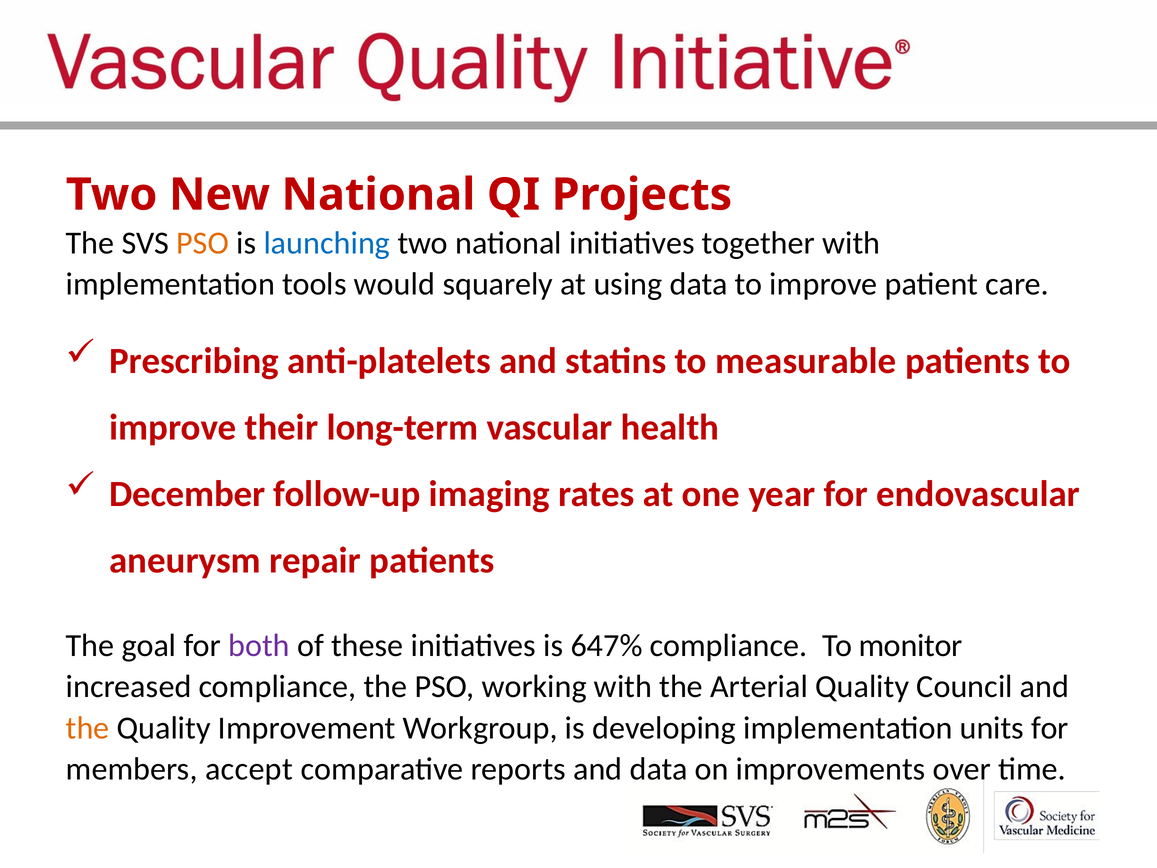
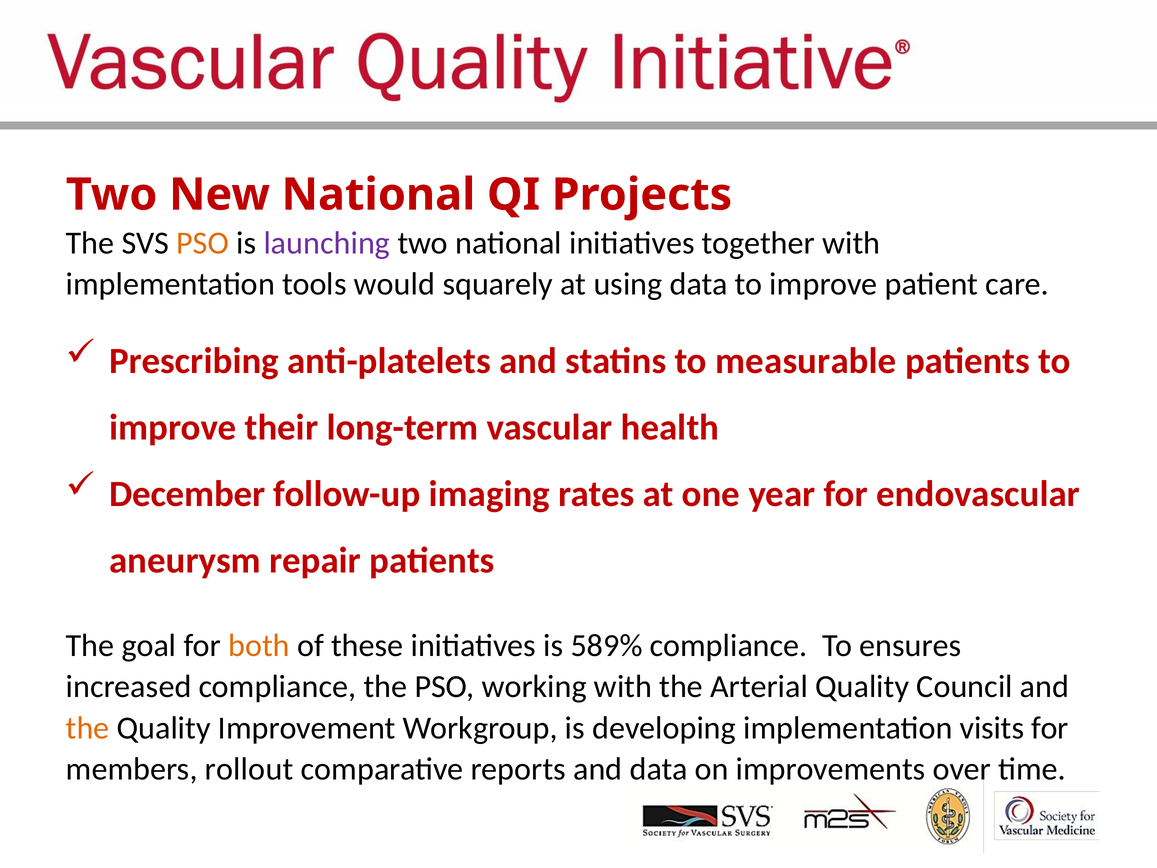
launching colour: blue -> purple
both colour: purple -> orange
647%: 647% -> 589%
monitor: monitor -> ensures
units: units -> visits
accept: accept -> rollout
